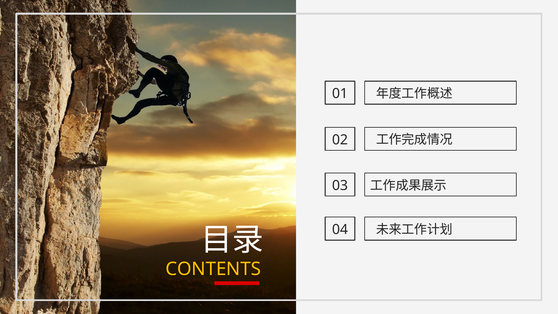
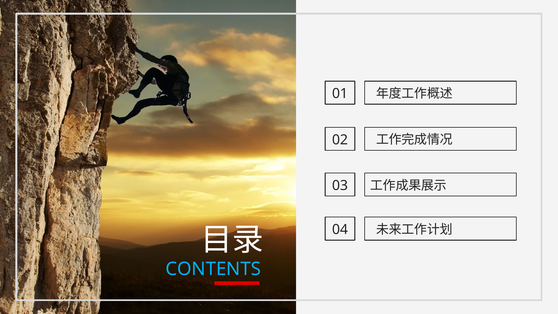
CONTENTS colour: yellow -> light blue
